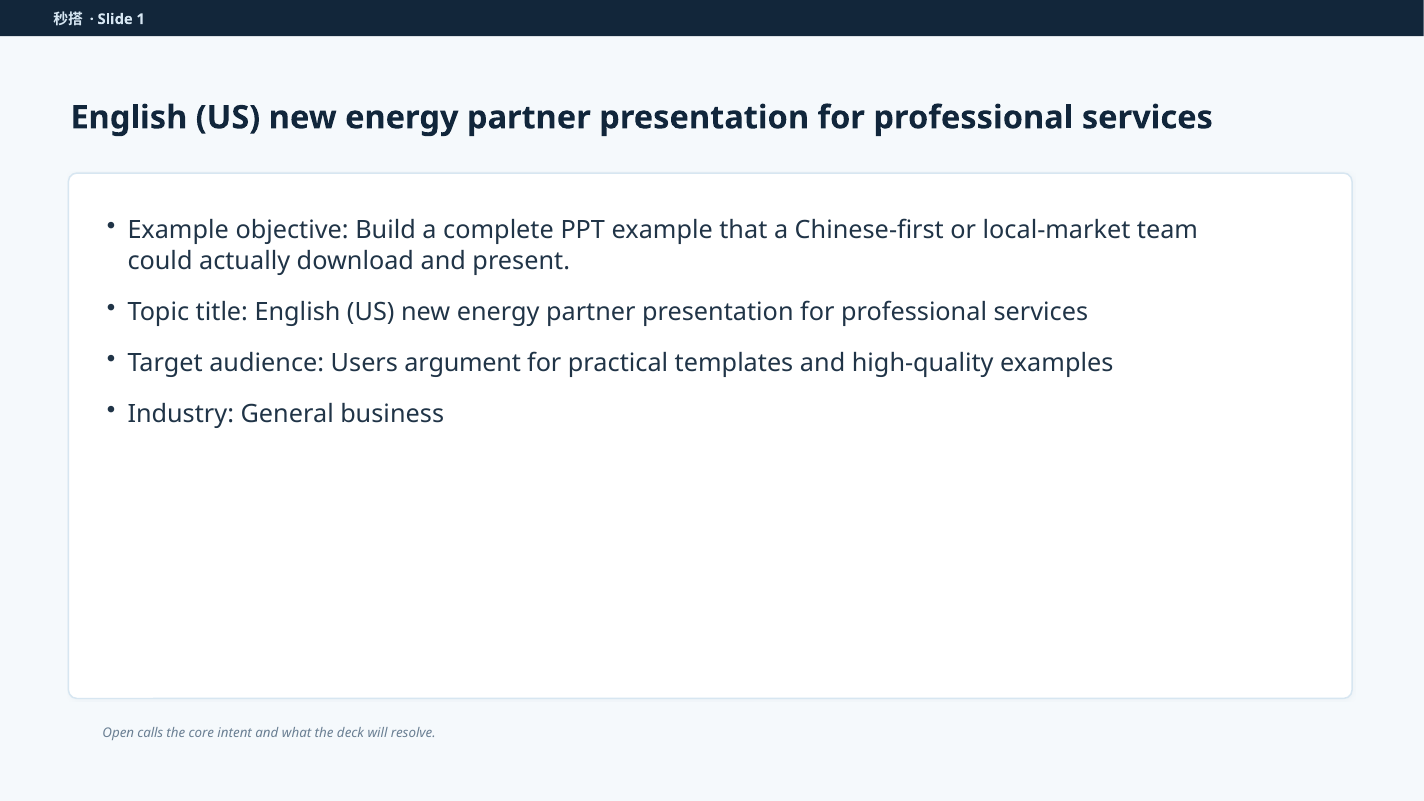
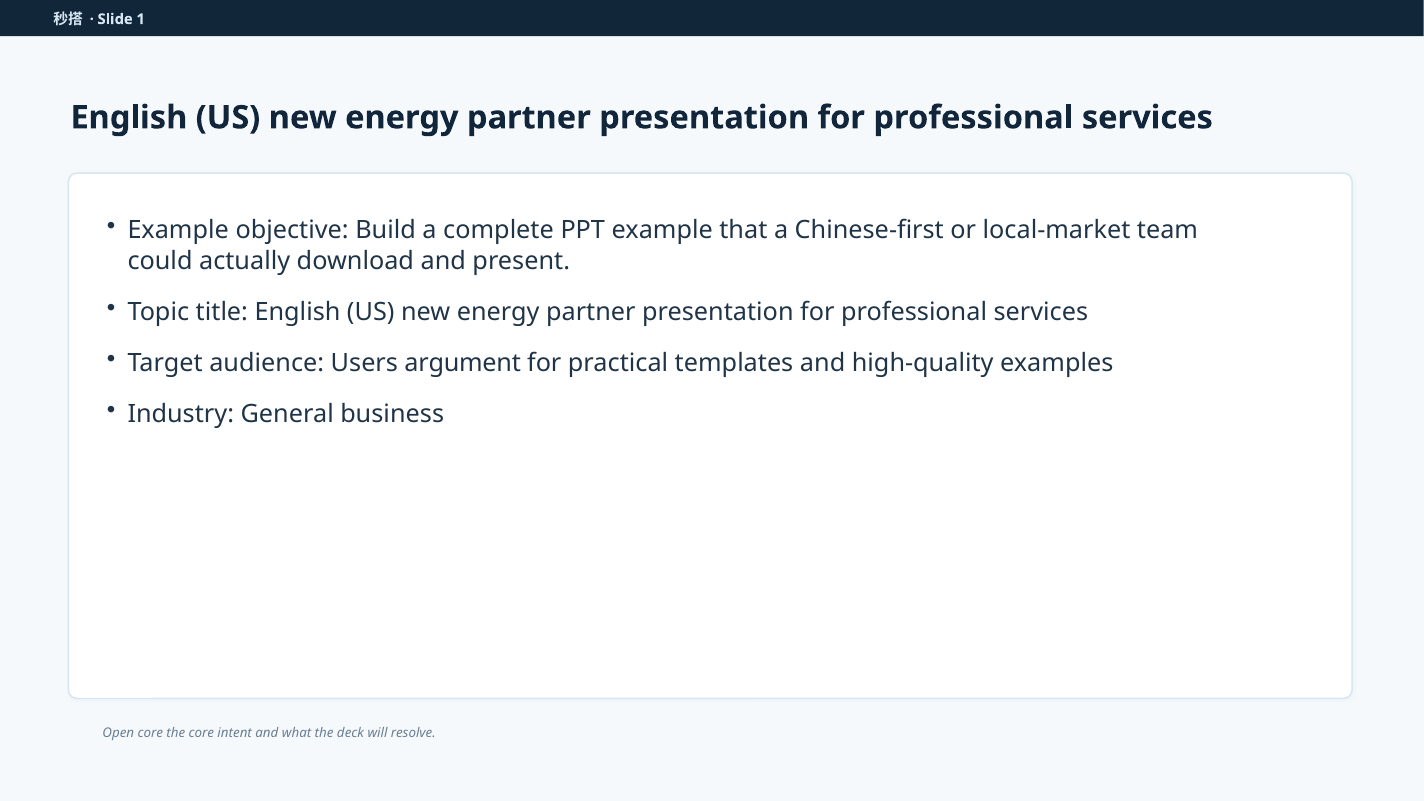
Open calls: calls -> core
